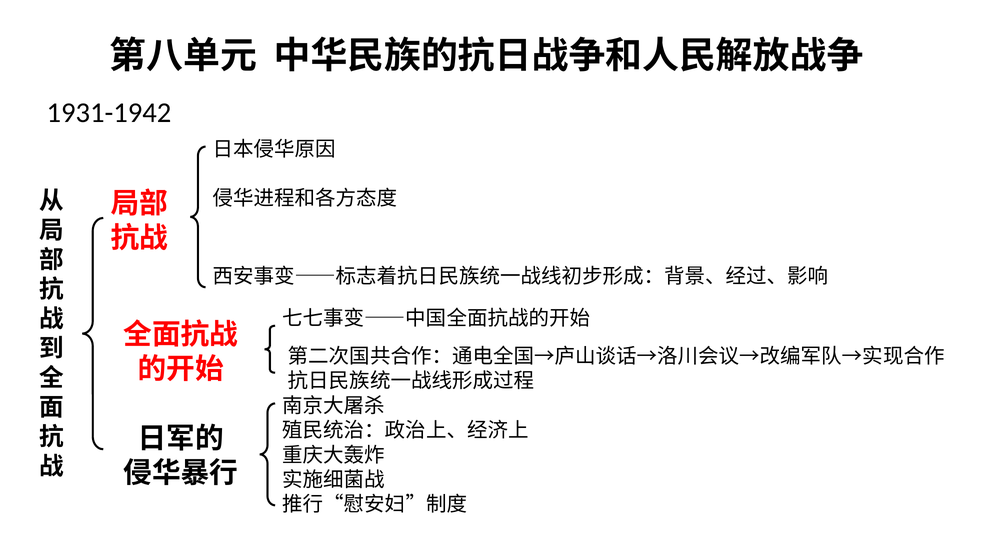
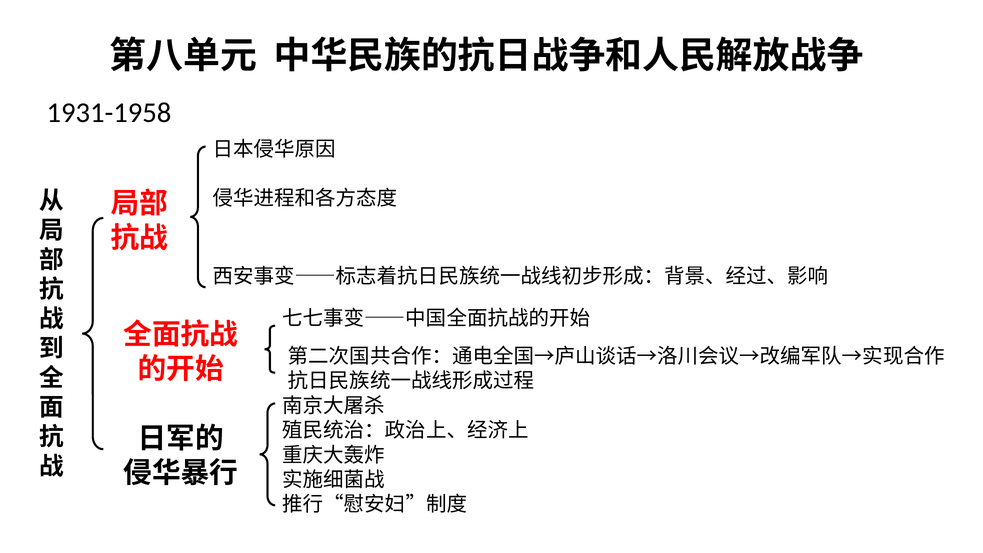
1931-1942: 1931-1942 -> 1931-1958
